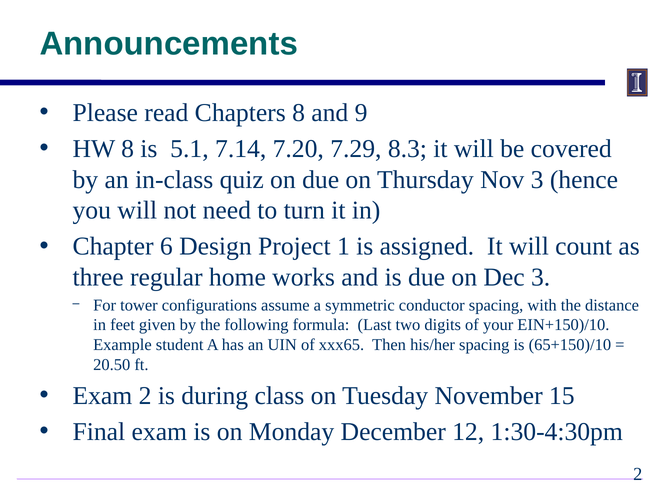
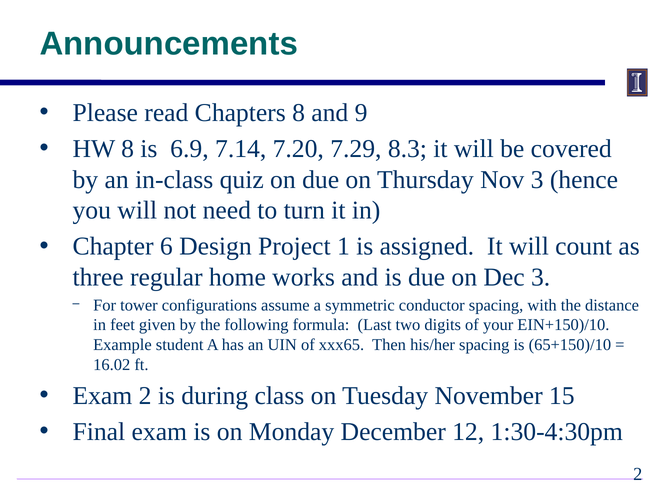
5.1: 5.1 -> 6.9
20.50: 20.50 -> 16.02
